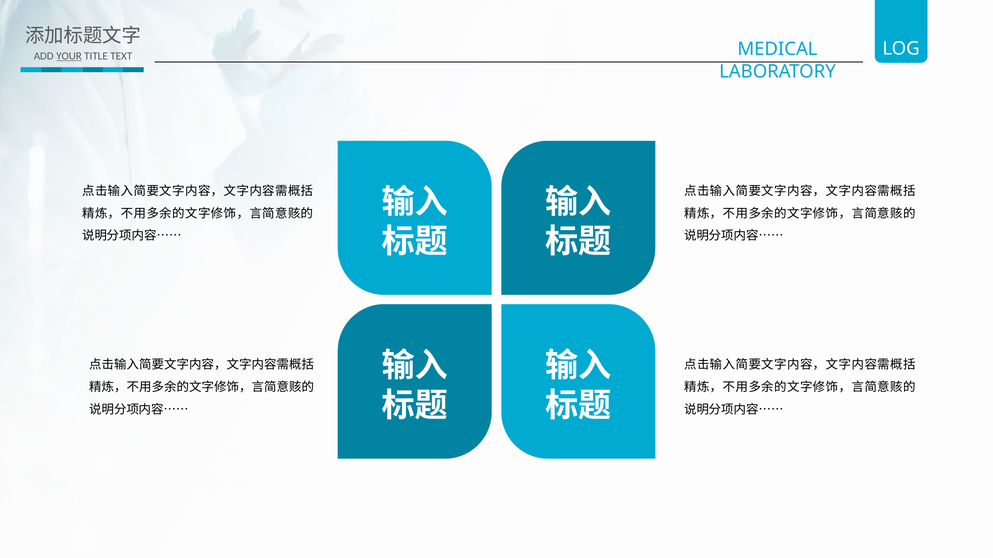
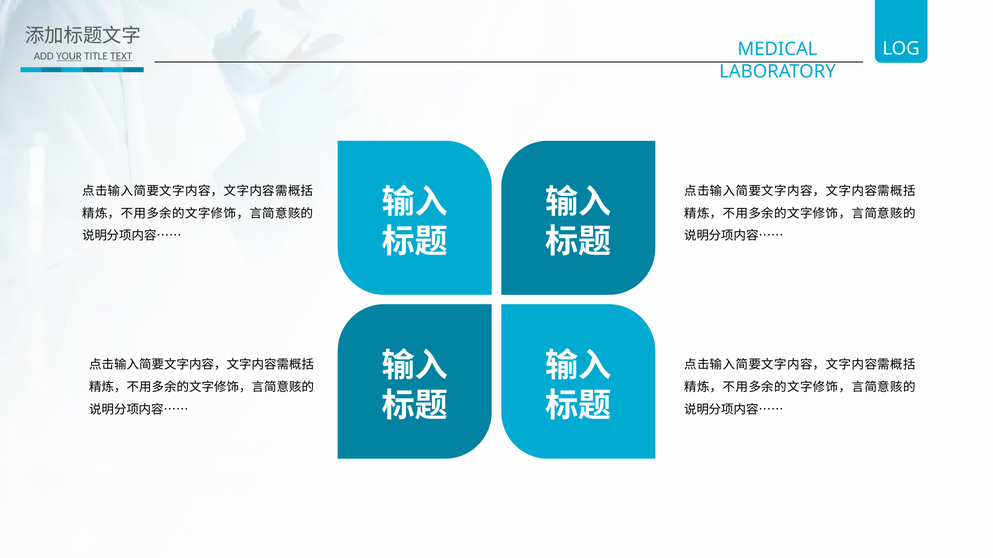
TEXT underline: none -> present
